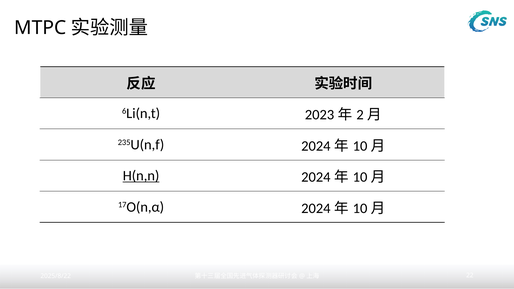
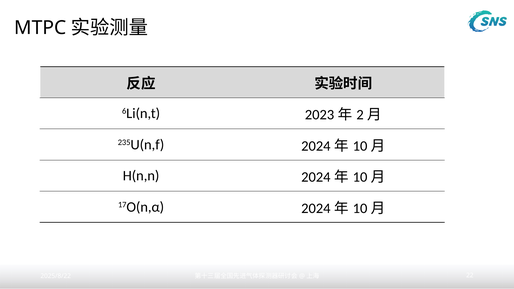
H(n,n underline: present -> none
